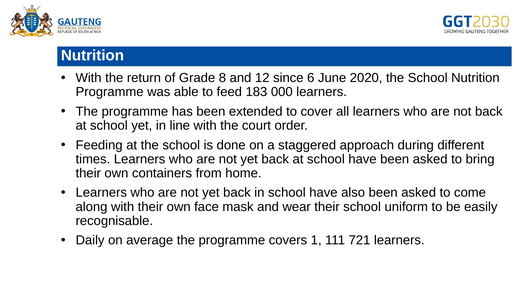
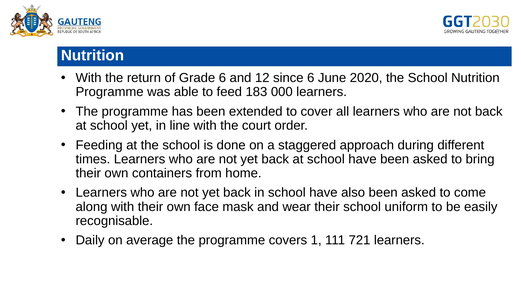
Grade 8: 8 -> 6
